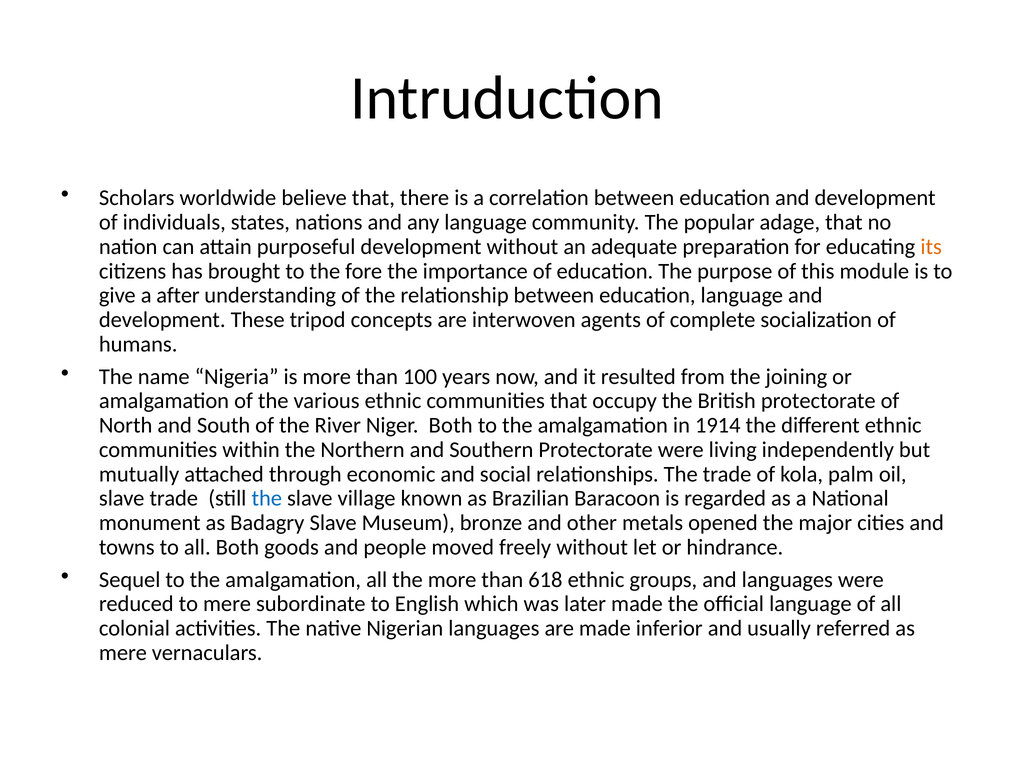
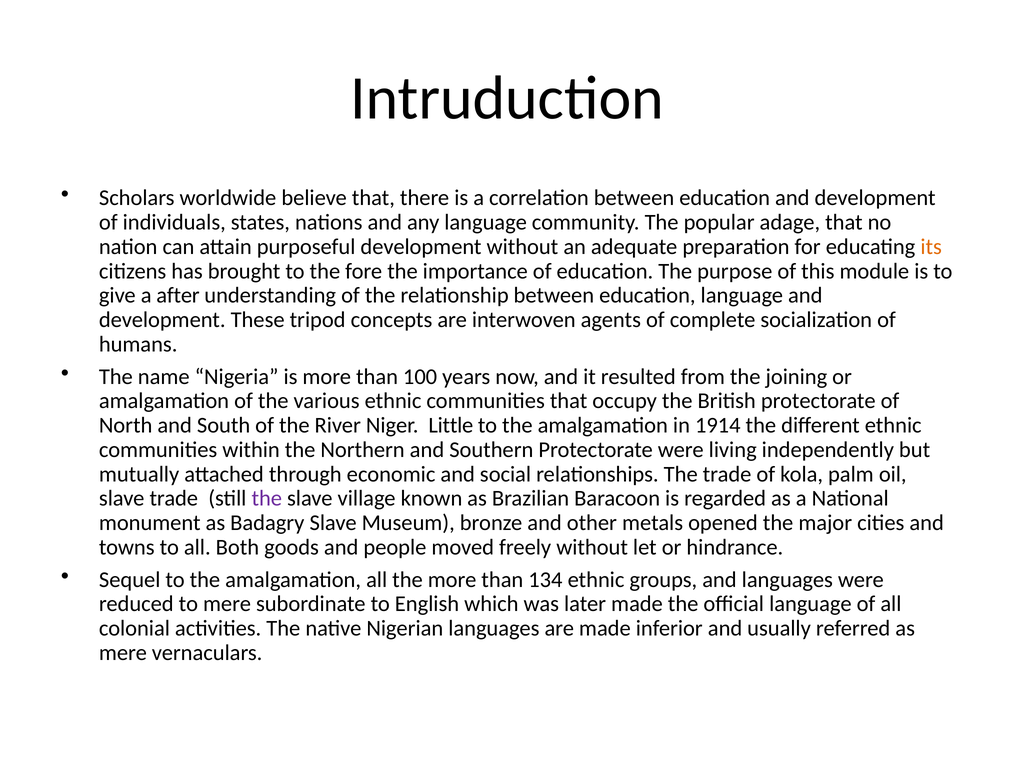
Niger Both: Both -> Little
the at (267, 498) colour: blue -> purple
618: 618 -> 134
